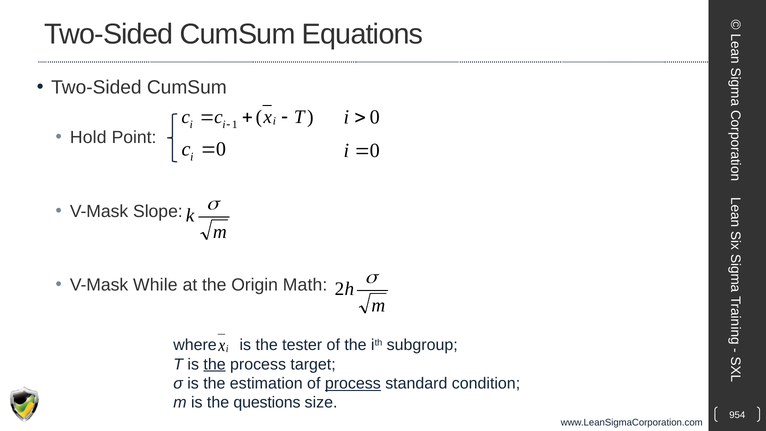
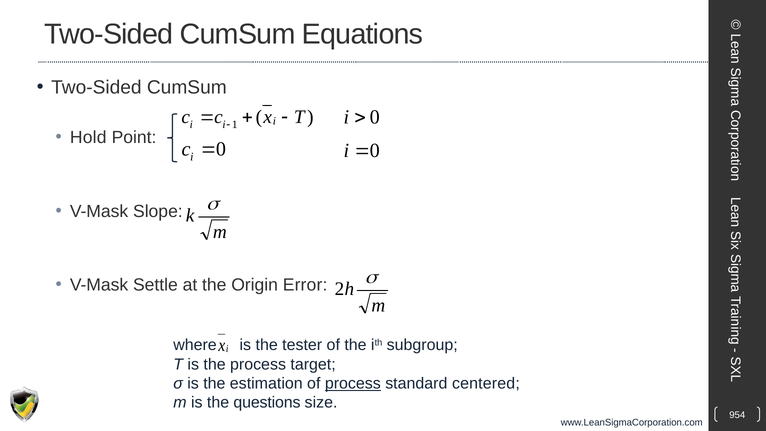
While: While -> Settle
Math: Math -> Error
the at (215, 364) underline: present -> none
condition: condition -> centered
